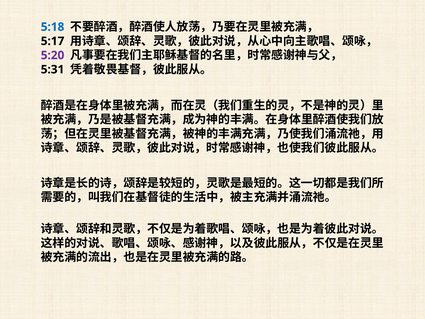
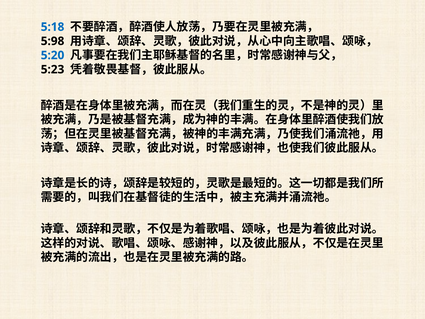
5:17: 5:17 -> 5:98
5:20 colour: purple -> blue
5:31: 5:31 -> 5:23
